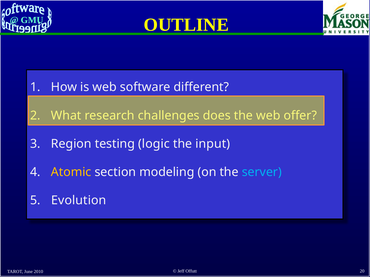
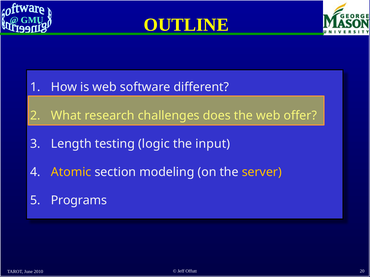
Region: Region -> Length
server colour: light blue -> yellow
Evolution: Evolution -> Programs
